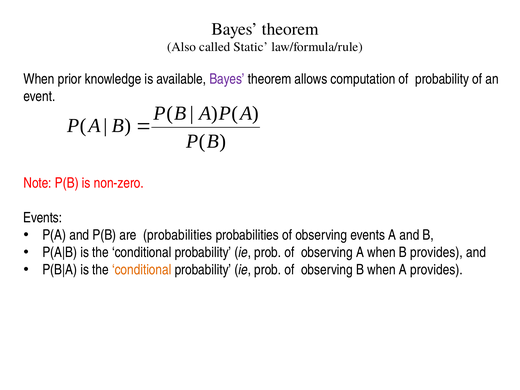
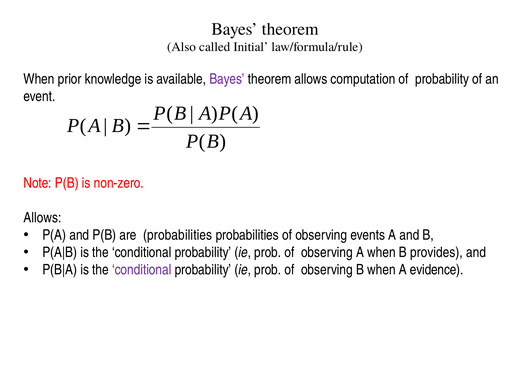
Static: Static -> Initial
Events at (43, 218): Events -> Allows
conditional at (142, 270) colour: orange -> purple
A provides: provides -> evidence
